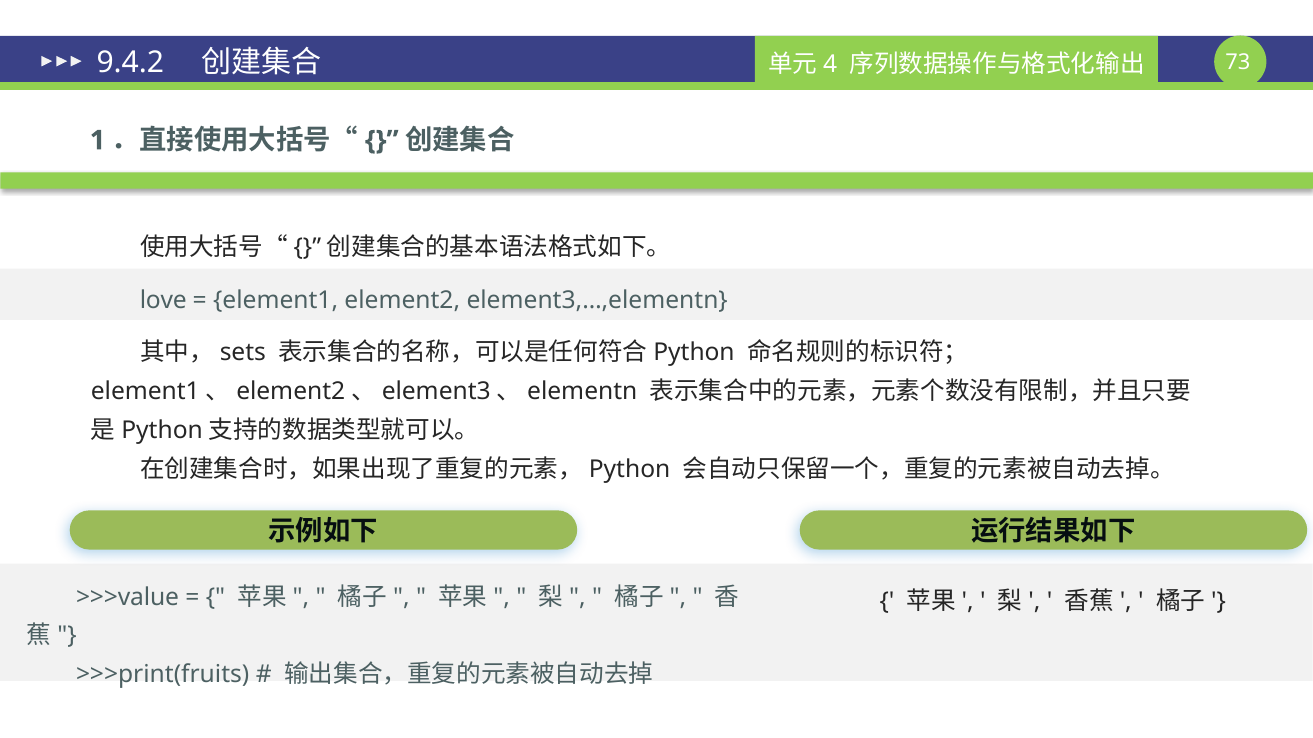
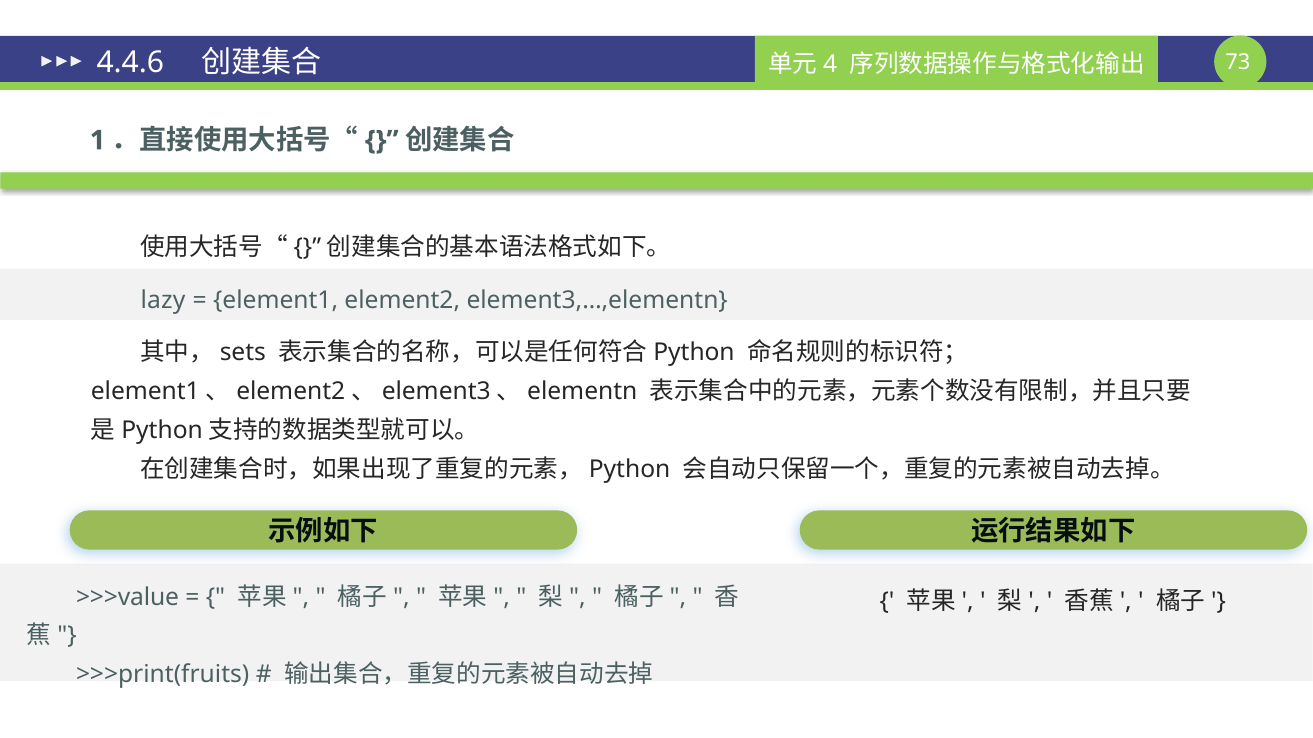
9.4.2: 9.4.2 -> 4.4.6
love: love -> lazy
